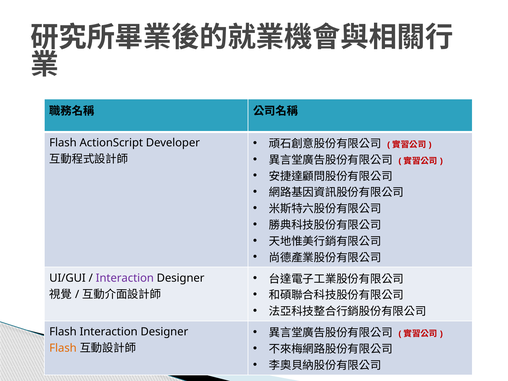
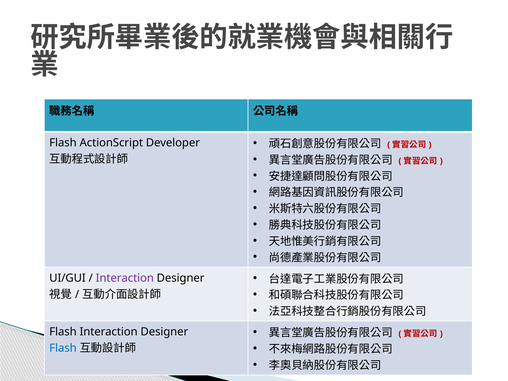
Flash at (63, 348) colour: orange -> blue
